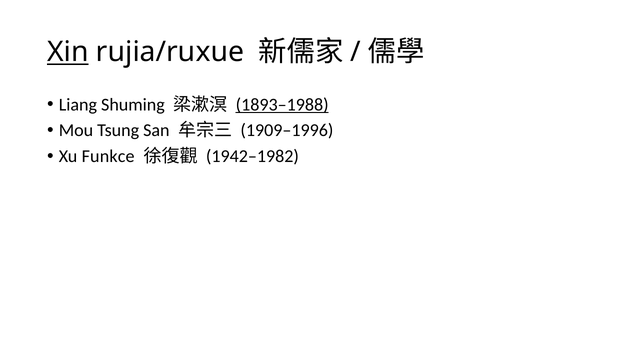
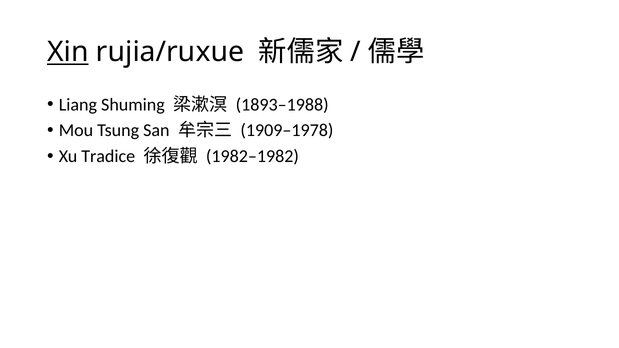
1893–1988 underline: present -> none
1909–1996: 1909–1996 -> 1909–1978
Funkce: Funkce -> Tradice
1942–1982: 1942–1982 -> 1982–1982
